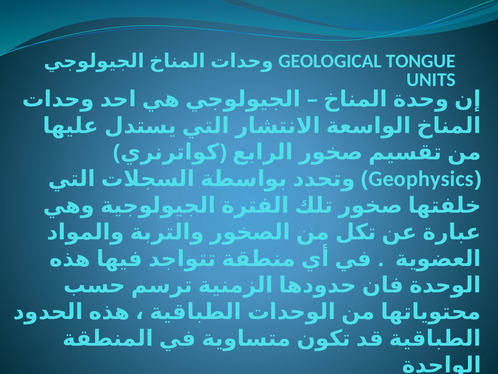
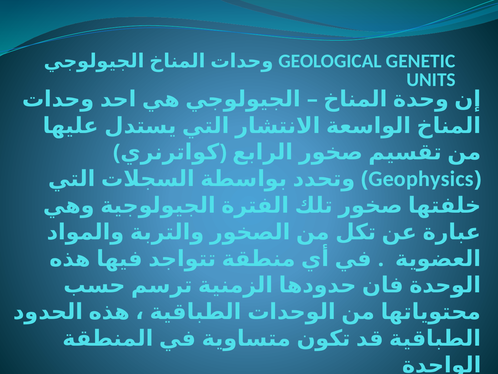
TONGUE: TONGUE -> GENETIC
